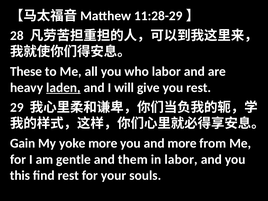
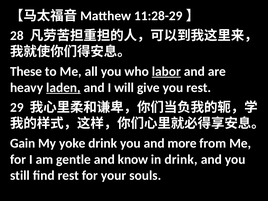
labor at (166, 72) underline: none -> present
yoke more: more -> drink
them: them -> know
in labor: labor -> drink
this: this -> still
